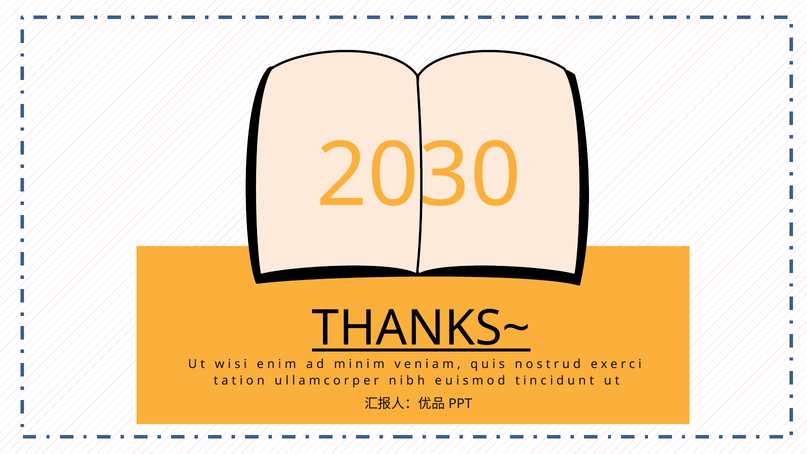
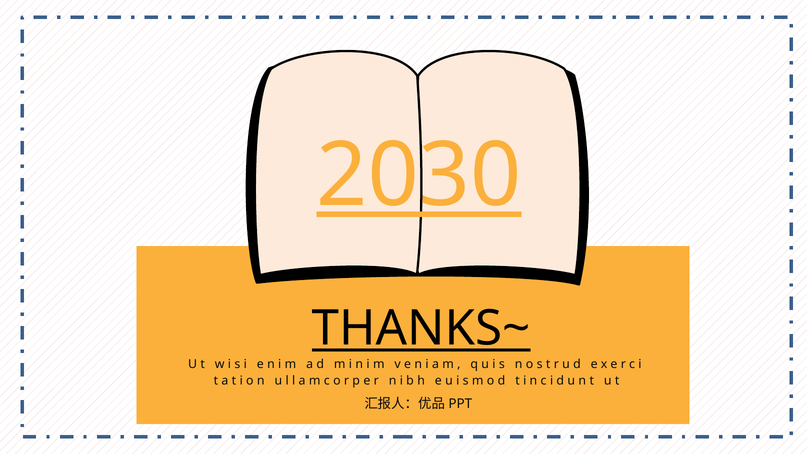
2030 underline: none -> present
